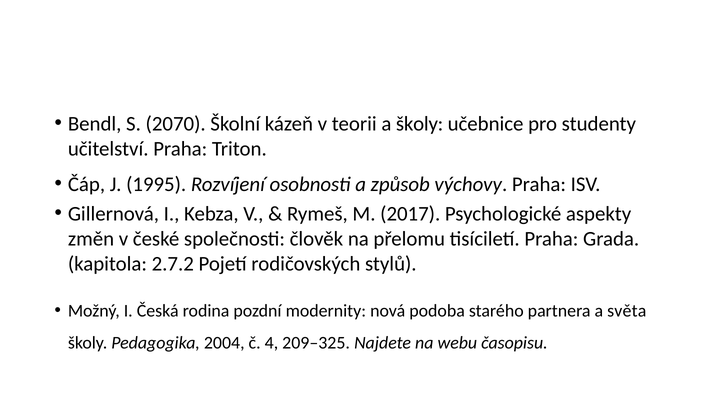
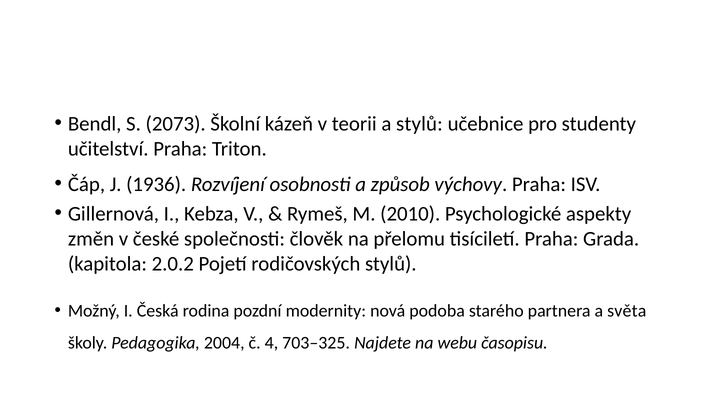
2070: 2070 -> 2073
a školy: školy -> stylů
1995: 1995 -> 1936
2017: 2017 -> 2010
2.7.2: 2.7.2 -> 2.0.2
209–325: 209–325 -> 703–325
